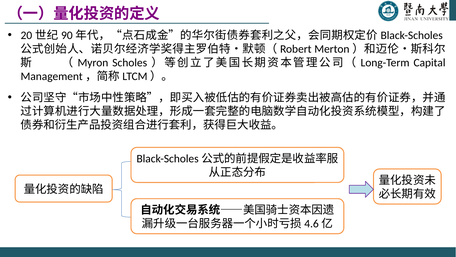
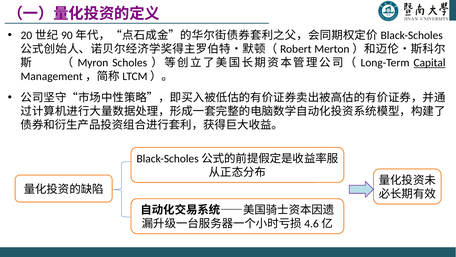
Capital underline: none -> present
